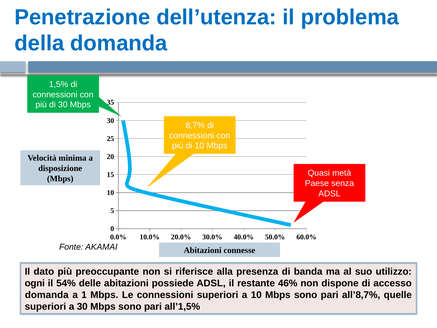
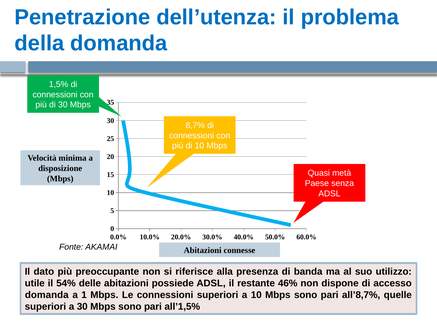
ogni: ogni -> utile
